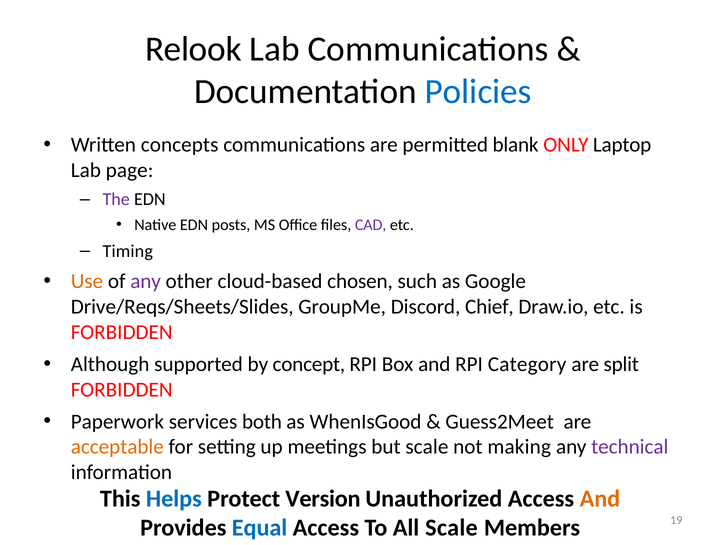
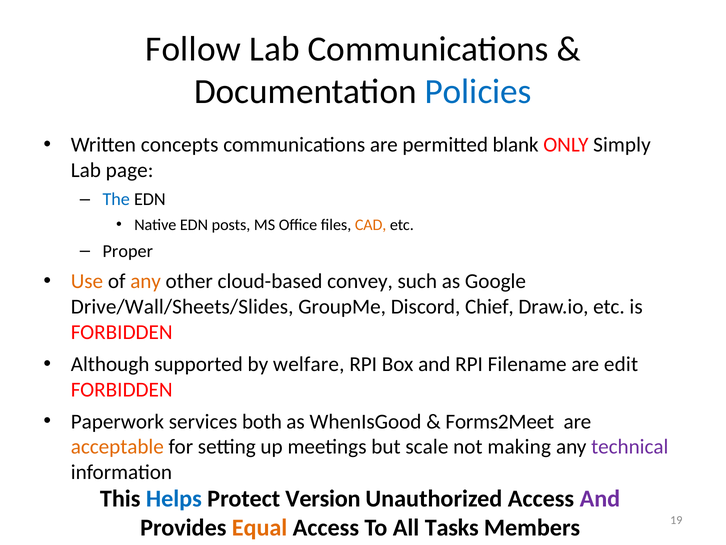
Relook: Relook -> Follow
Laptop: Laptop -> Simply
The colour: purple -> blue
CAD colour: purple -> orange
Timing: Timing -> Proper
any at (146, 281) colour: purple -> orange
chosen: chosen -> convey
Drive/Reqs/Sheets/Slides: Drive/Reqs/Sheets/Slides -> Drive/Wall/Sheets/Slides
concept: concept -> welfare
Category: Category -> Filename
split: split -> edit
Guess2Meet: Guess2Meet -> Forms2Meet
And at (600, 498) colour: orange -> purple
Equal colour: blue -> orange
All Scale: Scale -> Tasks
